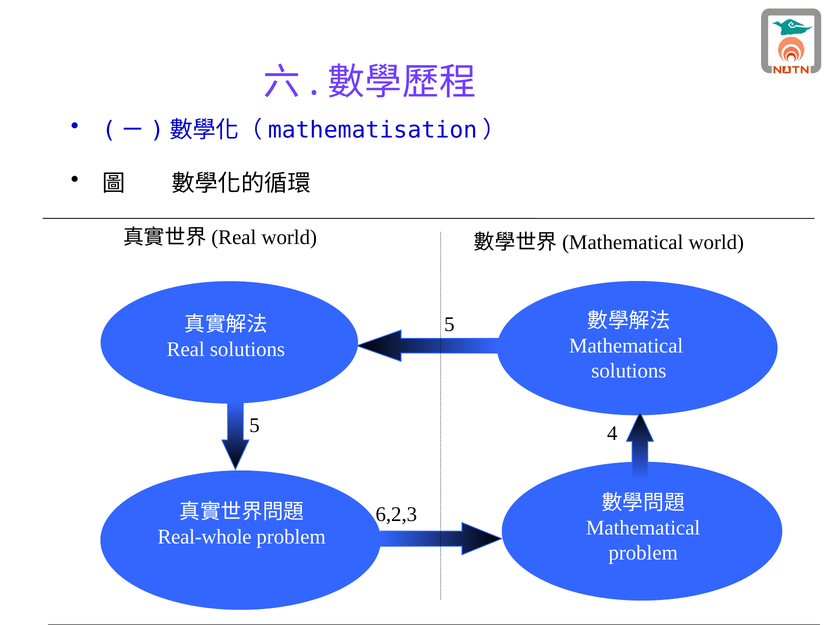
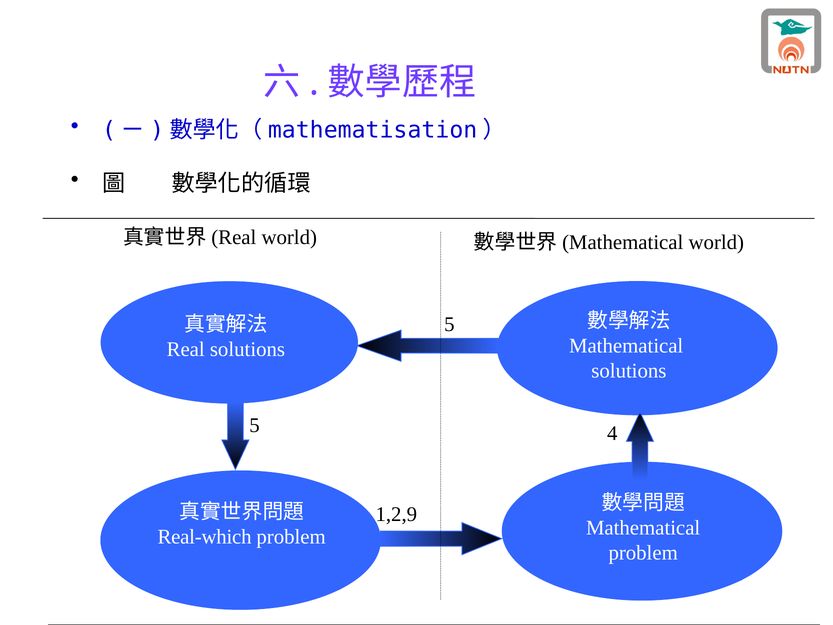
6,2,3: 6,2,3 -> 1,2,9
Real-whole: Real-whole -> Real-which
